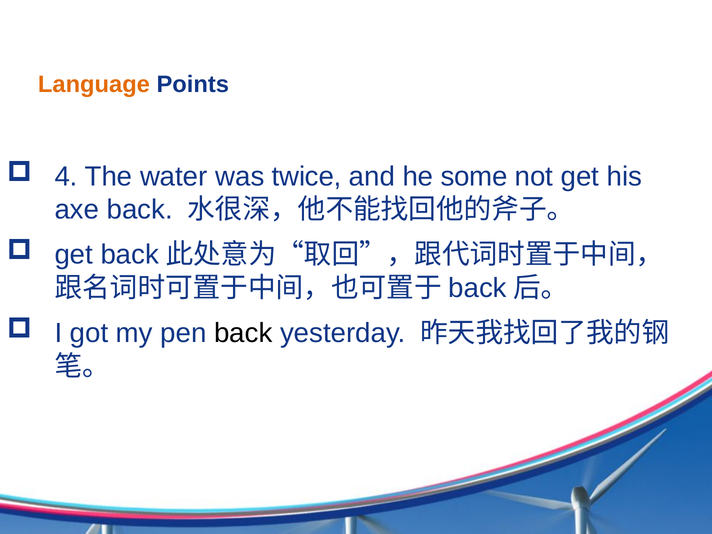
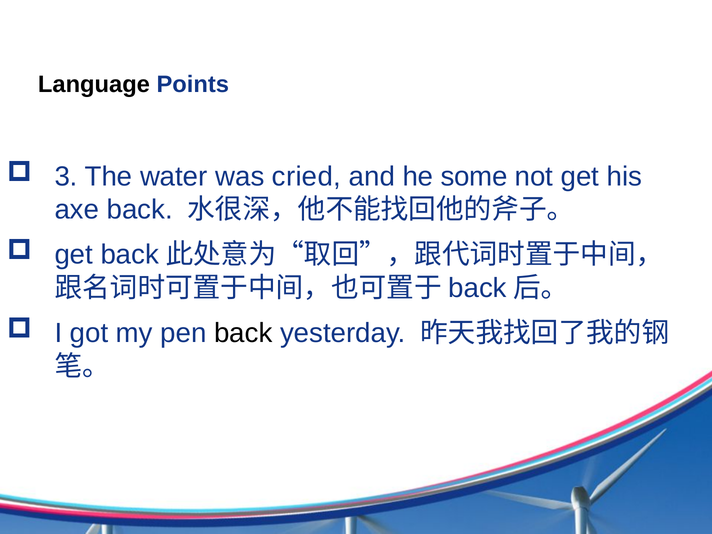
Language colour: orange -> black
4: 4 -> 3
twice: twice -> cried
